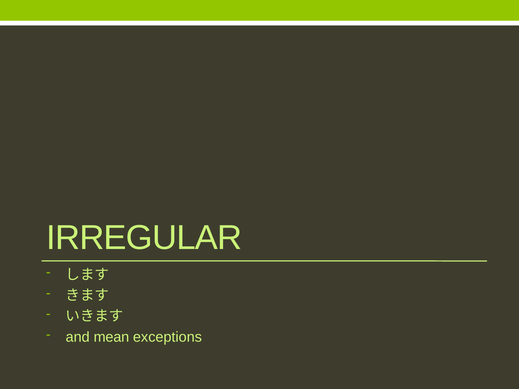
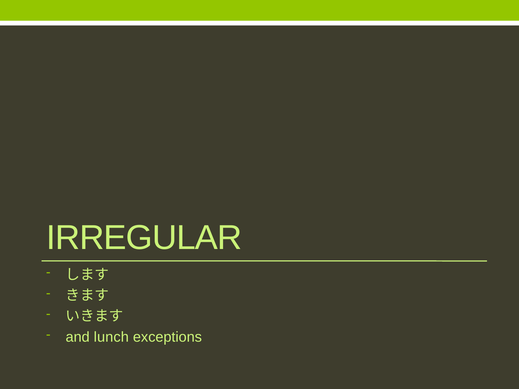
mean: mean -> lunch
